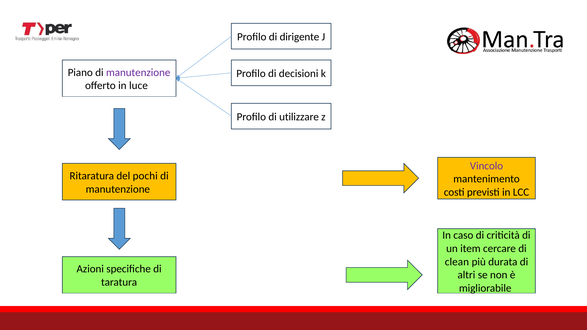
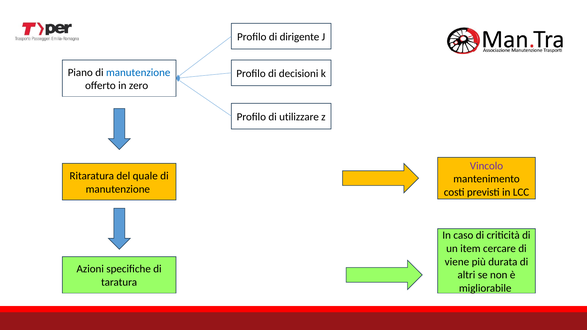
manutenzione at (138, 72) colour: purple -> blue
luce: luce -> zero
pochi: pochi -> quale
clean: clean -> viene
